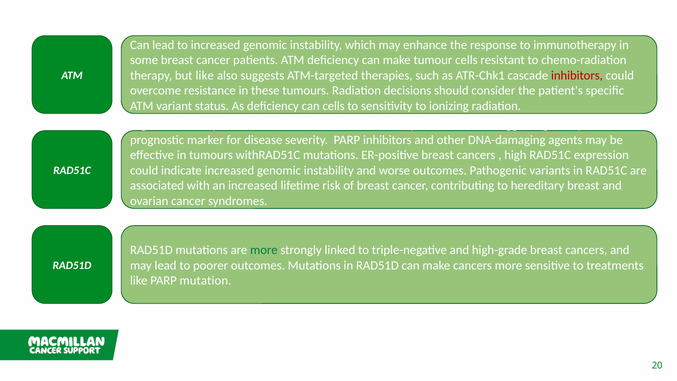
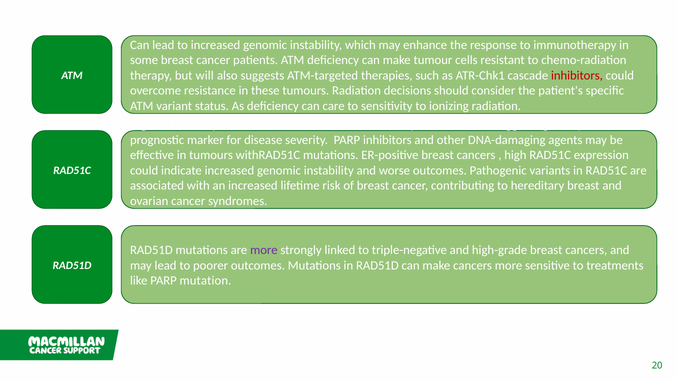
but like: like -> will
can cells: cells -> care
more at (264, 250) colour: green -> purple
